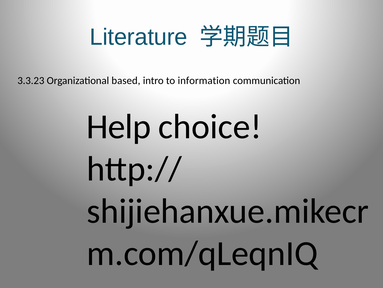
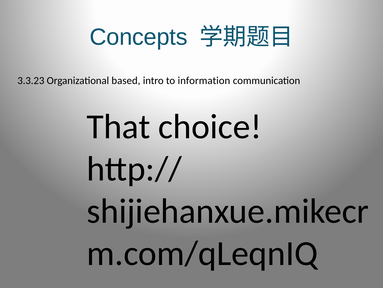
Literature: Literature -> Concepts
Help: Help -> That
